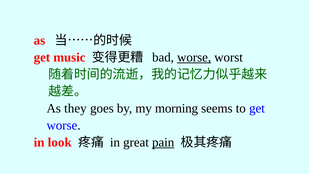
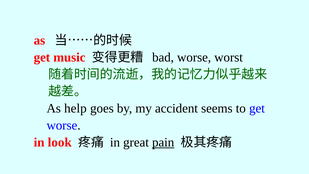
worse at (194, 57) underline: present -> none
they: they -> help
morning: morning -> accident
